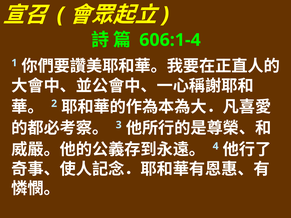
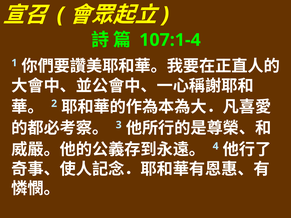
606:1-4: 606:1-4 -> 107:1-4
